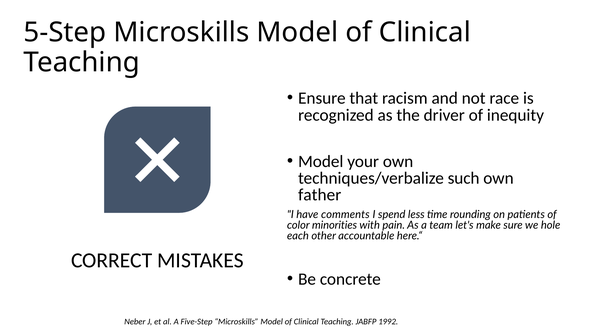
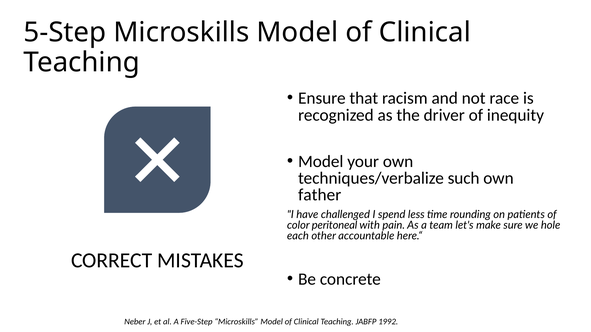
comments: comments -> challenged
minorities: minorities -> peritoneal
